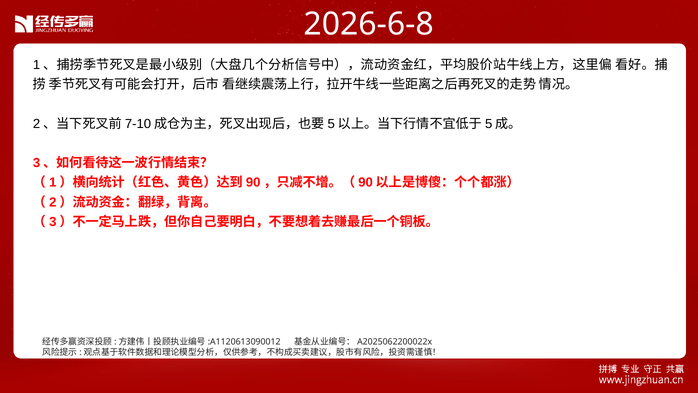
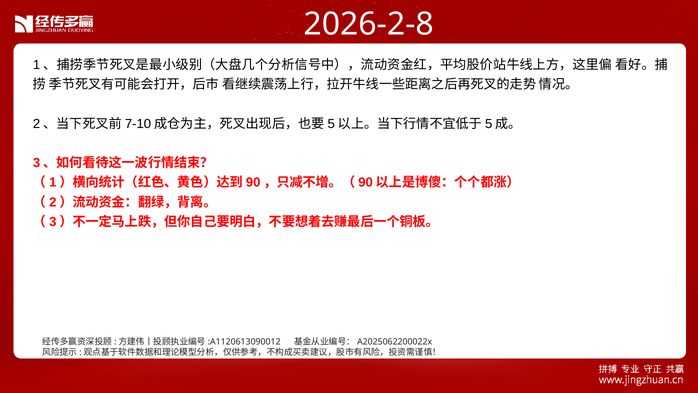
2026-6-8: 2026-6-8 -> 2026-2-8
